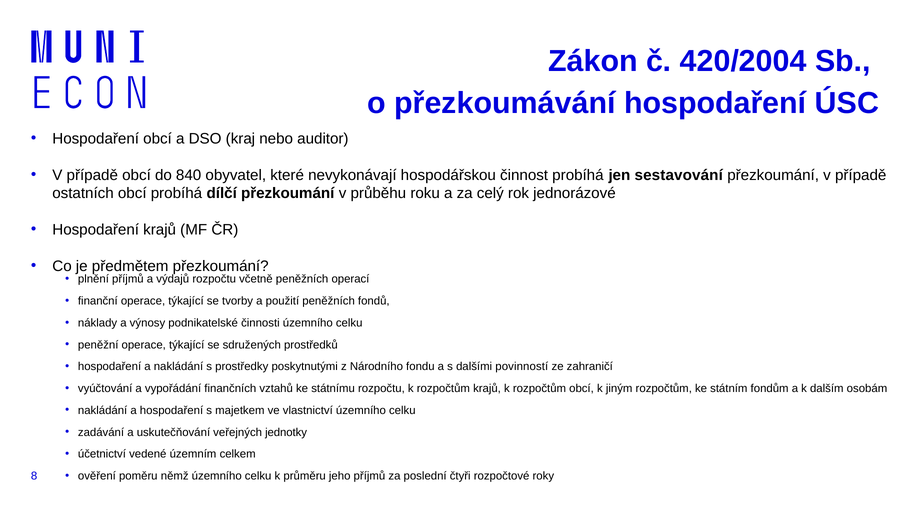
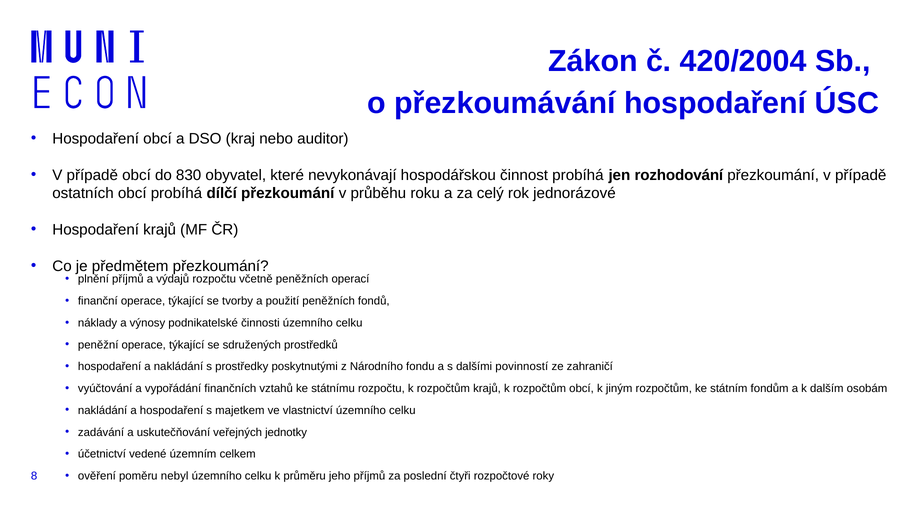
840: 840 -> 830
sestavování: sestavování -> rozhodování
němž: němž -> nebyl
